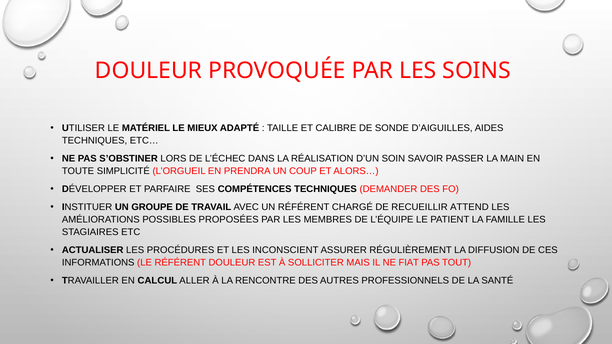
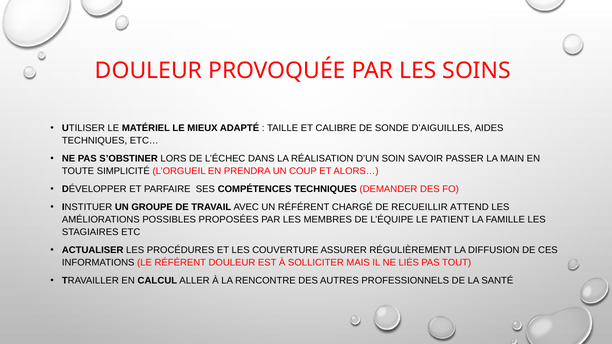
INCONSCIENT: INCONSCIENT -> COUVERTURE
FIAT: FIAT -> LIÉS
